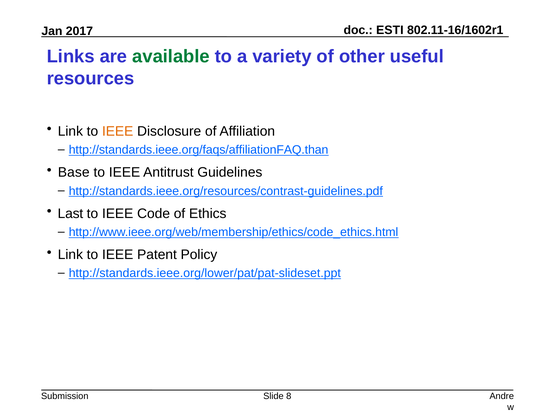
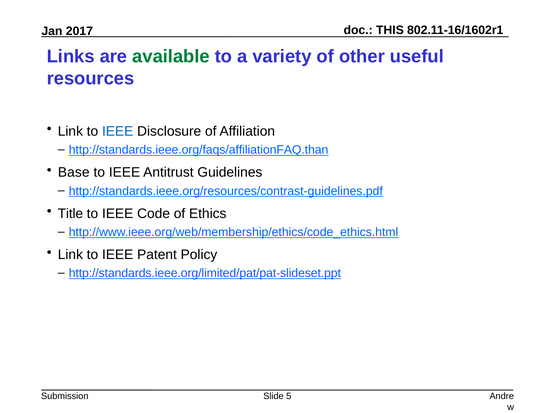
ESTI: ESTI -> THIS
IEEE at (118, 131) colour: orange -> blue
Last: Last -> Title
http://standards.ieee.org/lower/pat/pat-slideset.ppt: http://standards.ieee.org/lower/pat/pat-slideset.ppt -> http://standards.ieee.org/limited/pat/pat-slideset.ppt
8: 8 -> 5
